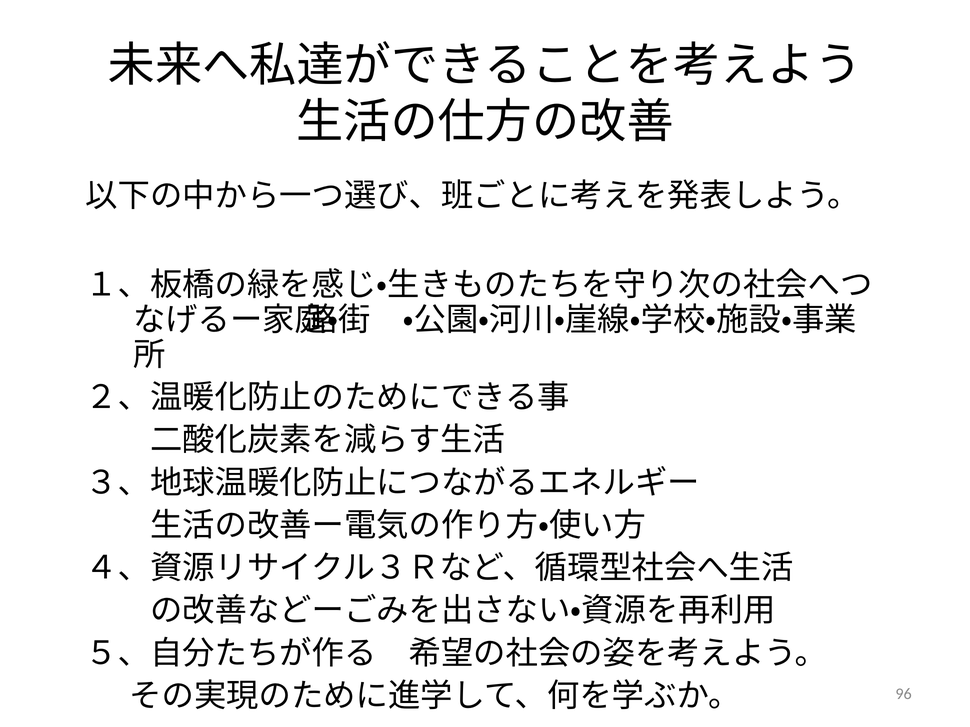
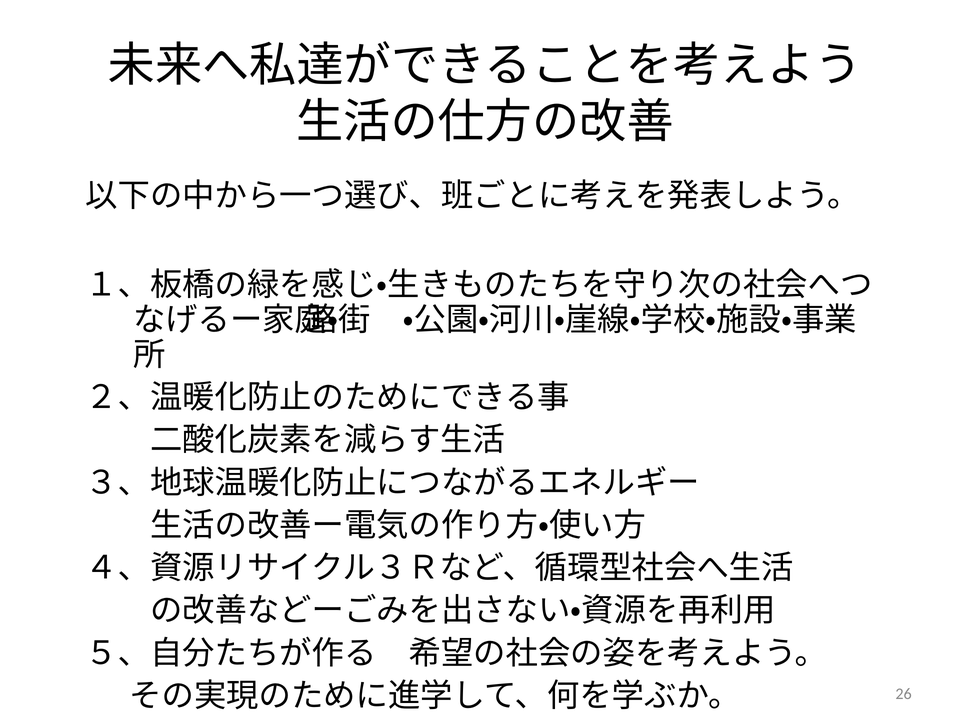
96: 96 -> 26
